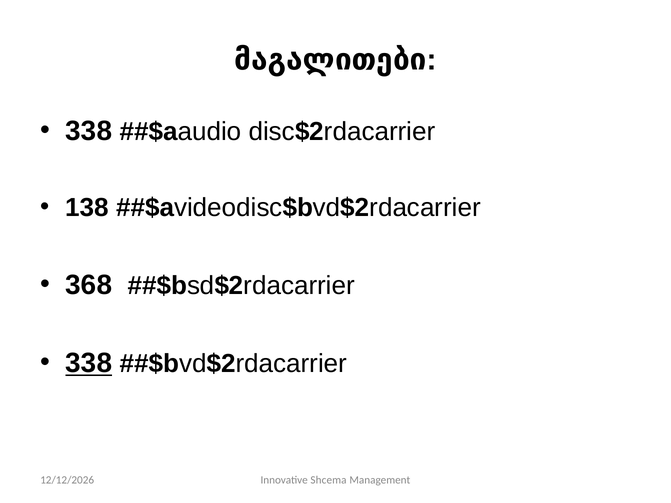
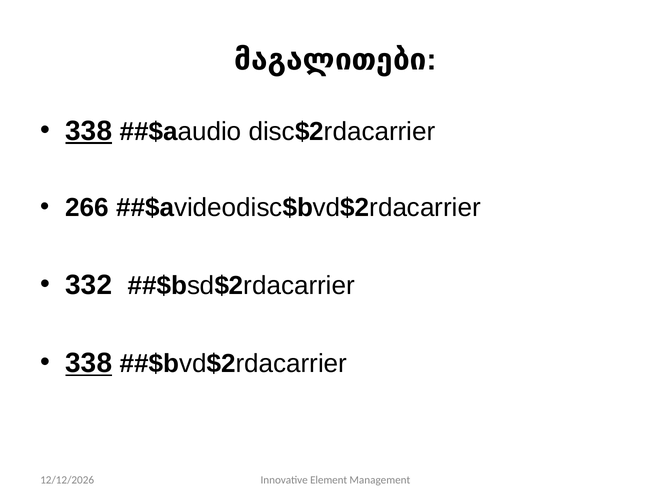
338 at (89, 131) underline: none -> present
138: 138 -> 266
368: 368 -> 332
Shcema: Shcema -> Element
